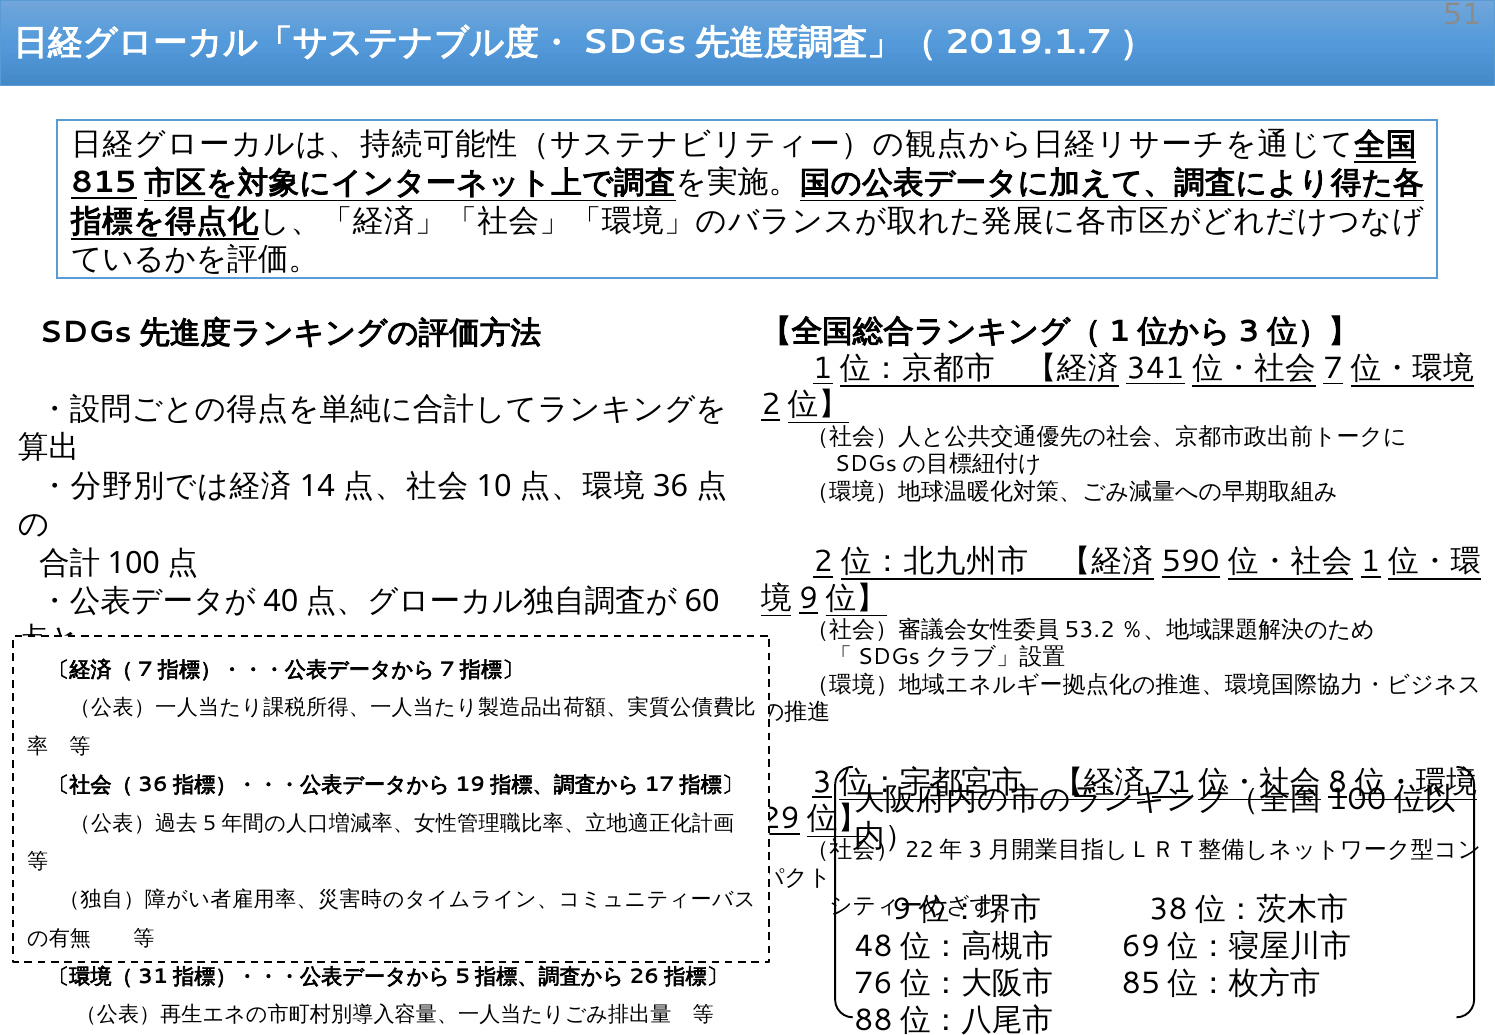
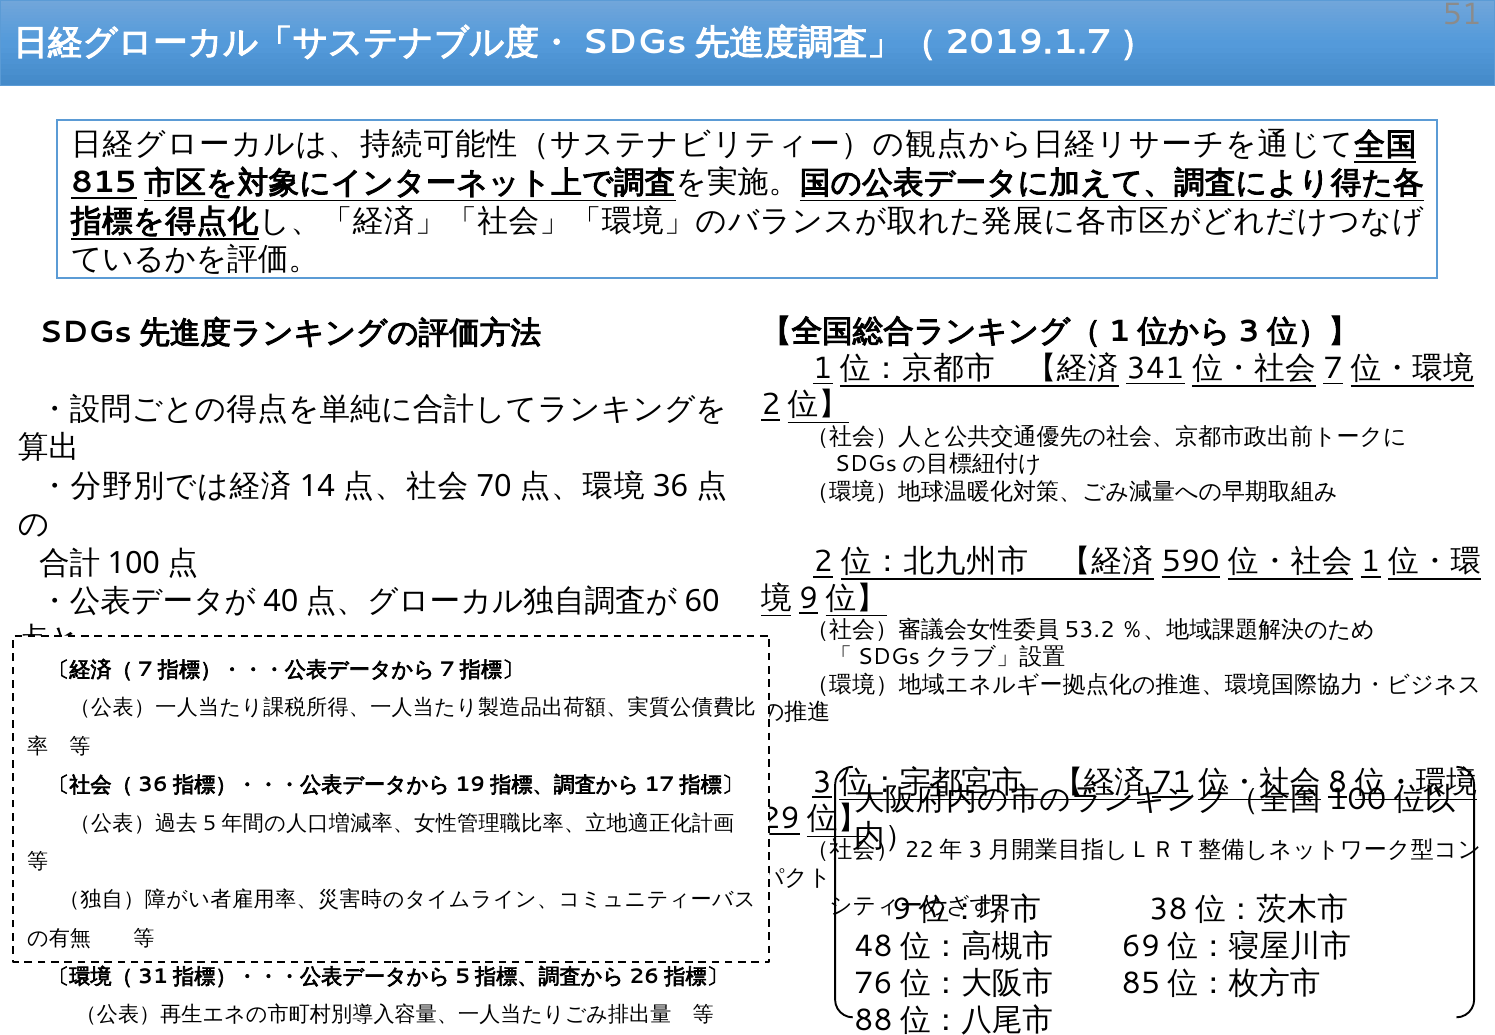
10: 10 -> 70
